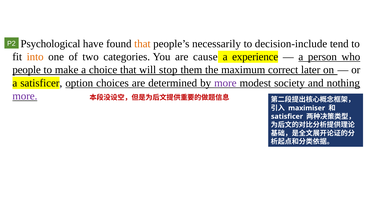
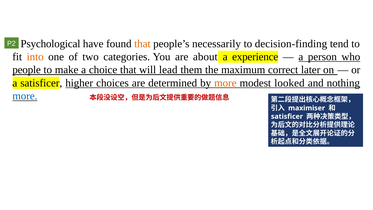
decision-include: decision-include -> decision-finding
cause: cause -> about
stop: stop -> lead
option: option -> higher
more at (225, 83) colour: purple -> orange
society: society -> looked
more at (25, 96) colour: purple -> blue
